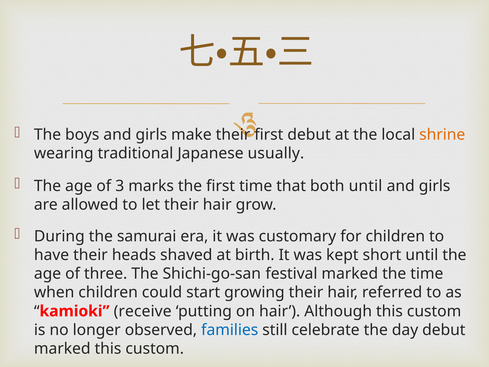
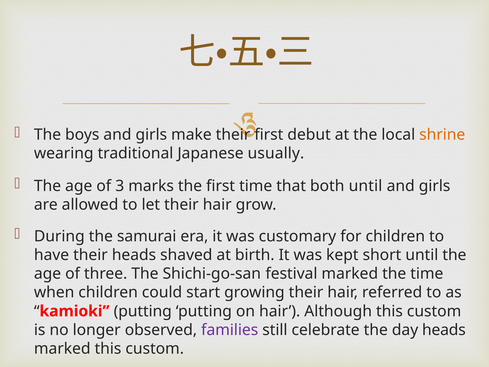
kamioki receive: receive -> putting
families colour: blue -> purple
day debut: debut -> heads
